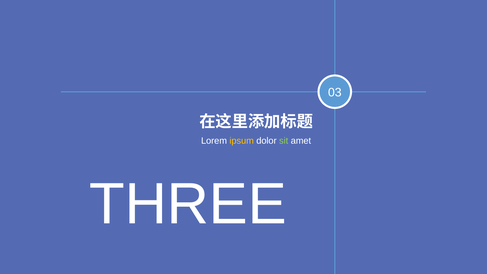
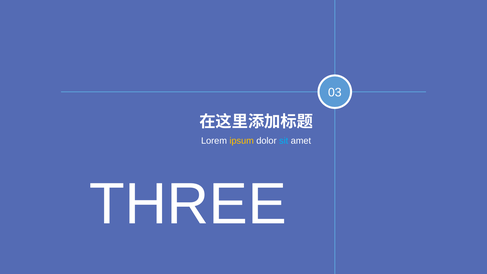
sit colour: light green -> light blue
